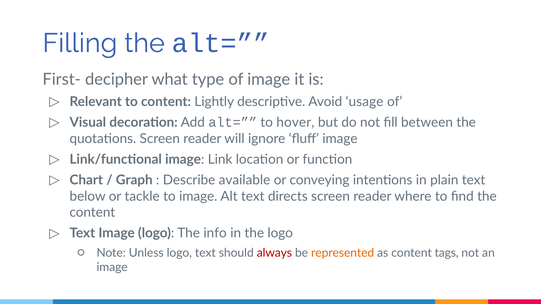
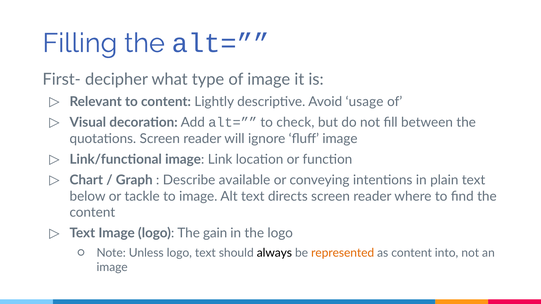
hover: hover -> check
info: info -> gain
always colour: red -> black
tags: tags -> into
